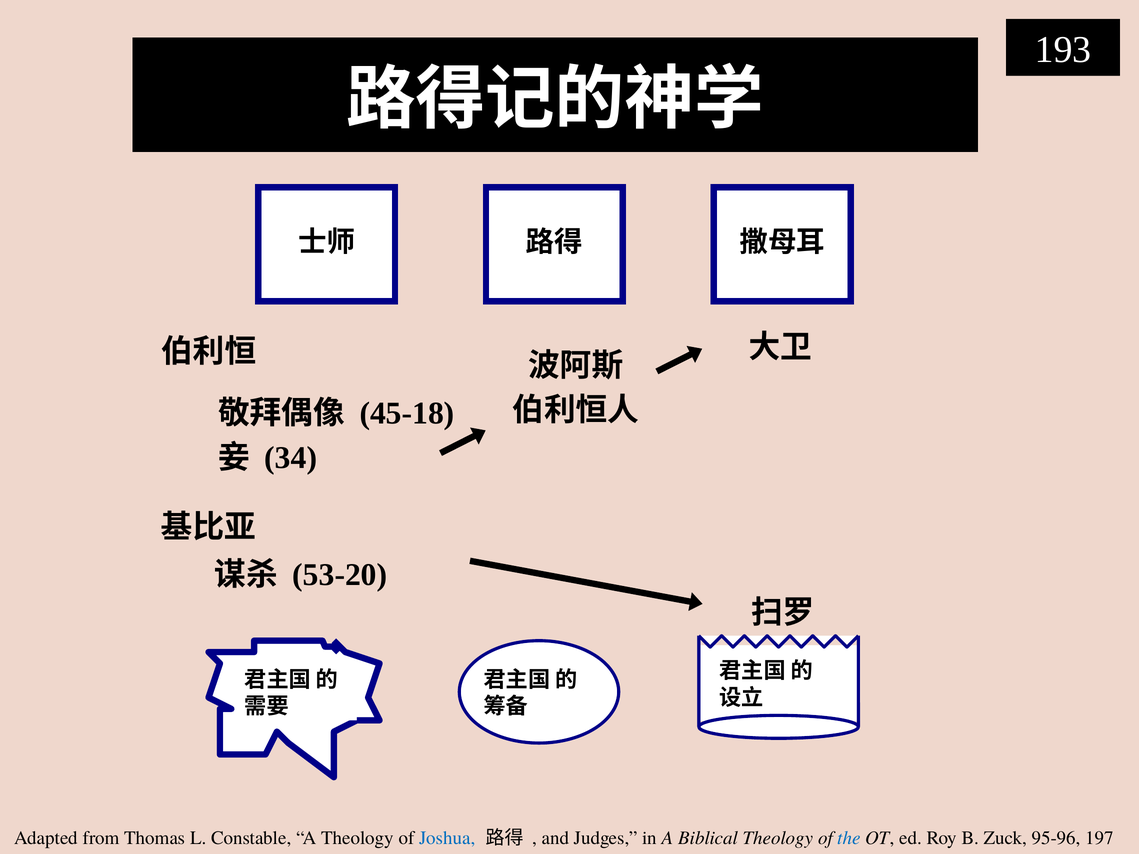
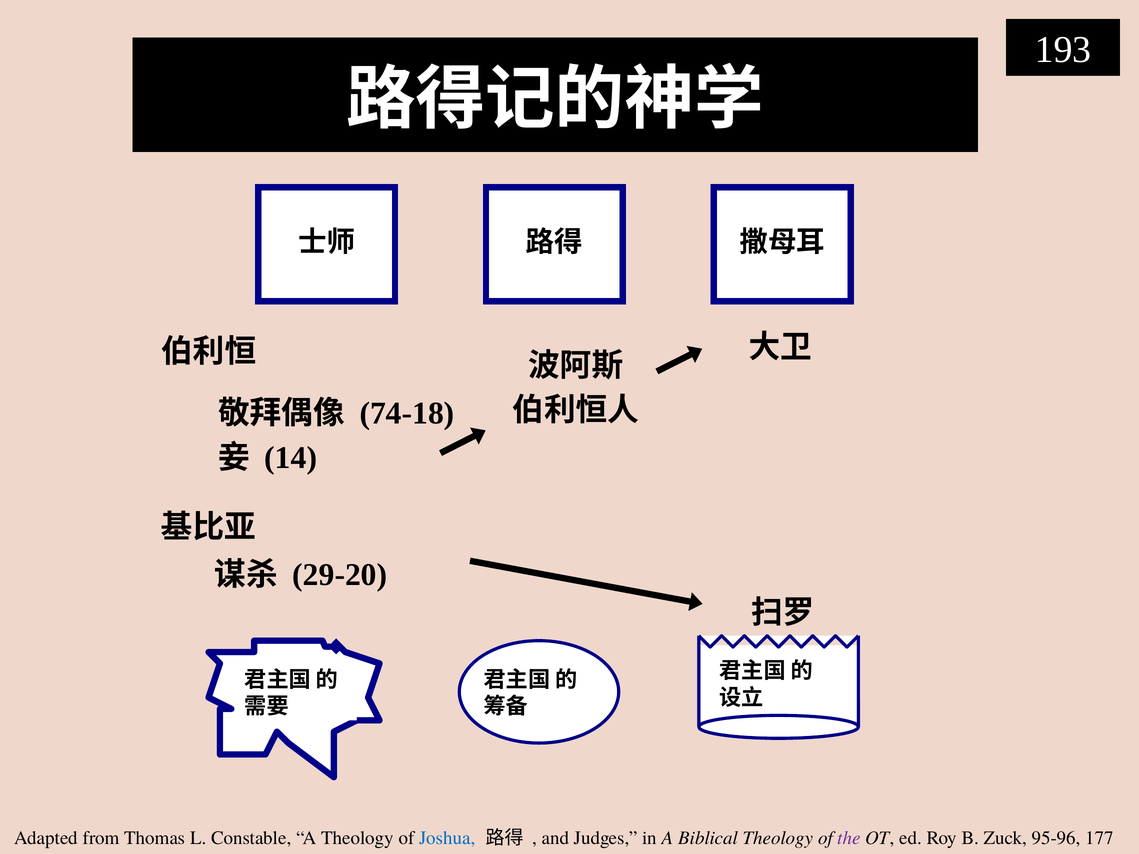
45-18: 45-18 -> 74-18
34: 34 -> 14
53-20: 53-20 -> 29-20
the colour: blue -> purple
197: 197 -> 177
